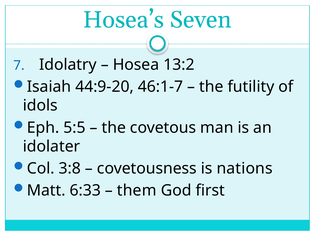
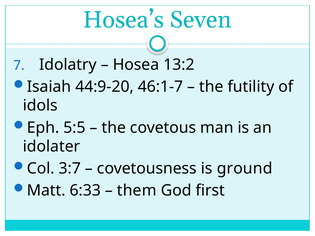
3:8: 3:8 -> 3:7
nations: nations -> ground
